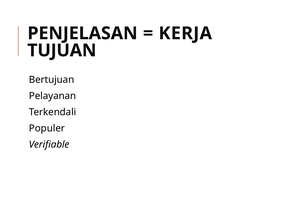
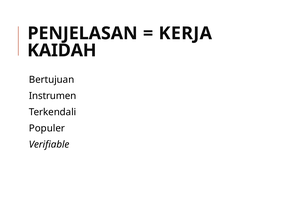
TUJUAN: TUJUAN -> KAIDAH
Pelayanan: Pelayanan -> Instrumen
